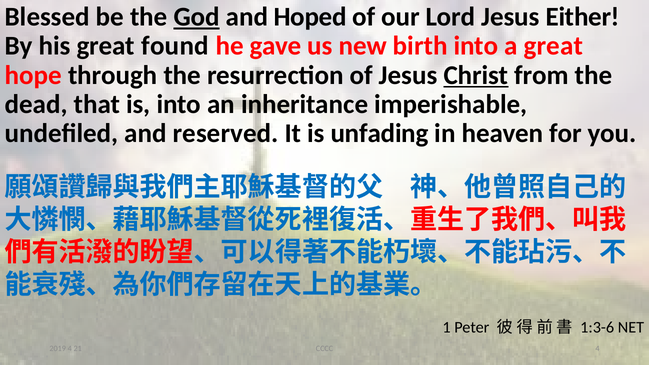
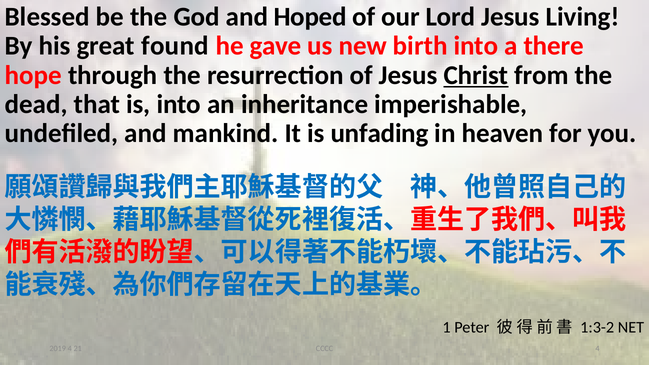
God underline: present -> none
Either: Either -> Living
a great: great -> there
reserved: reserved -> mankind
1:3-6: 1:3-6 -> 1:3-2
